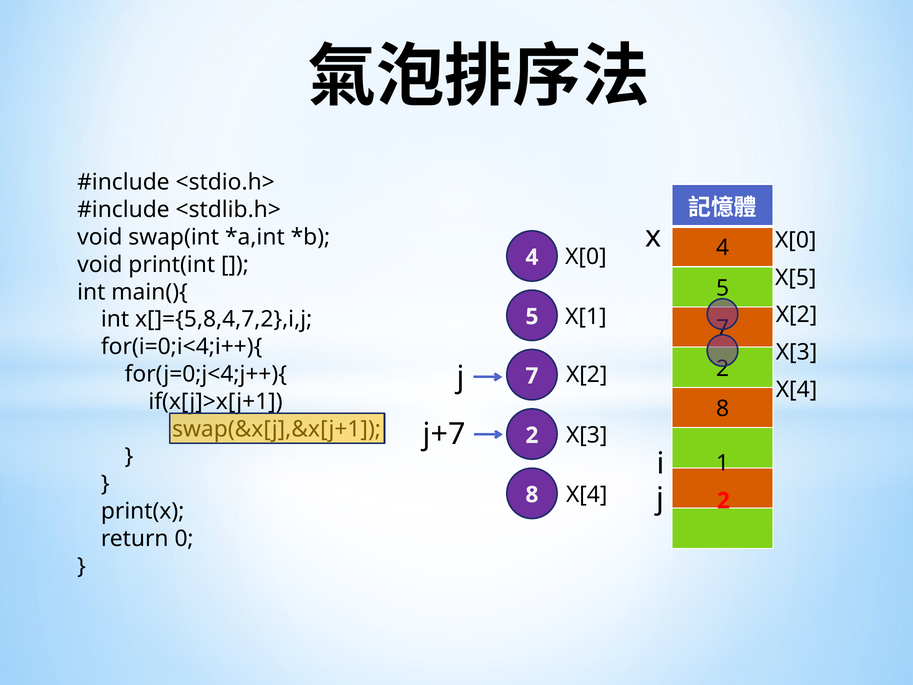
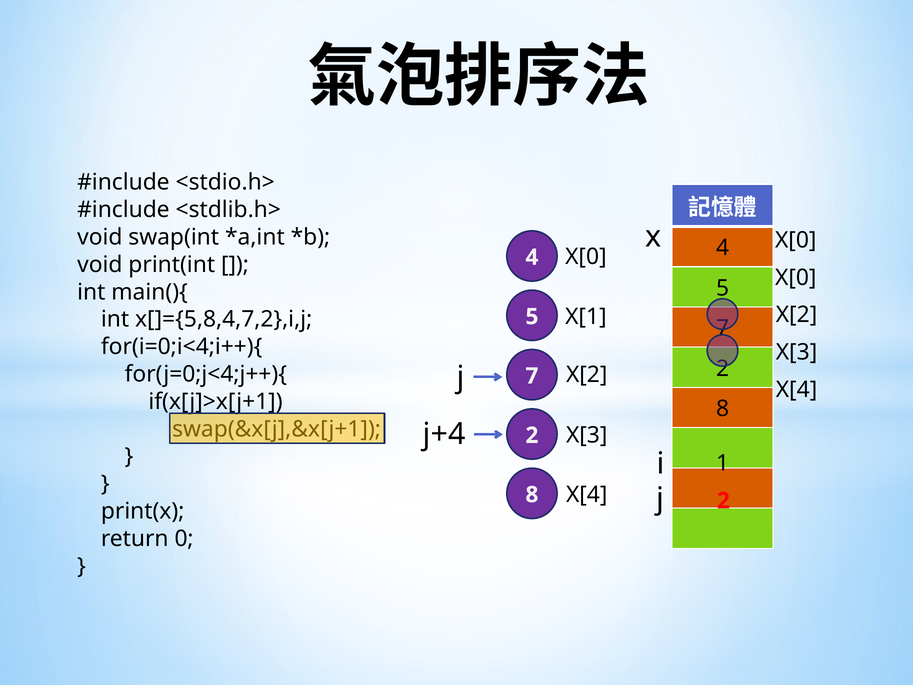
X[5 at (796, 278): X[5 -> X[0
j+7: j+7 -> j+4
